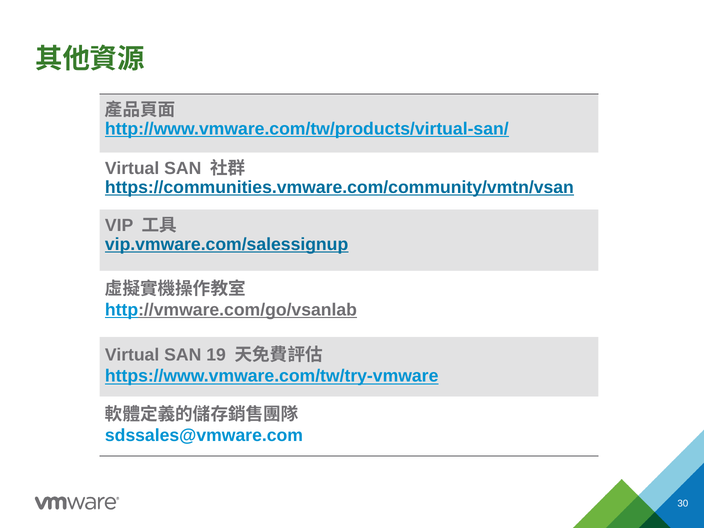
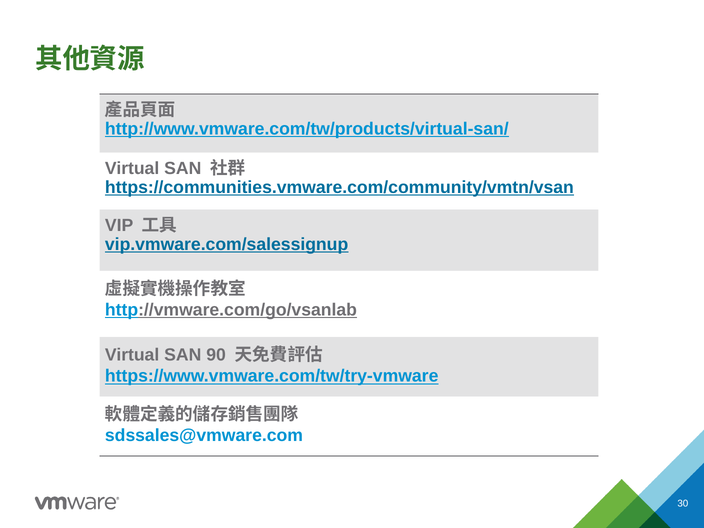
19: 19 -> 90
